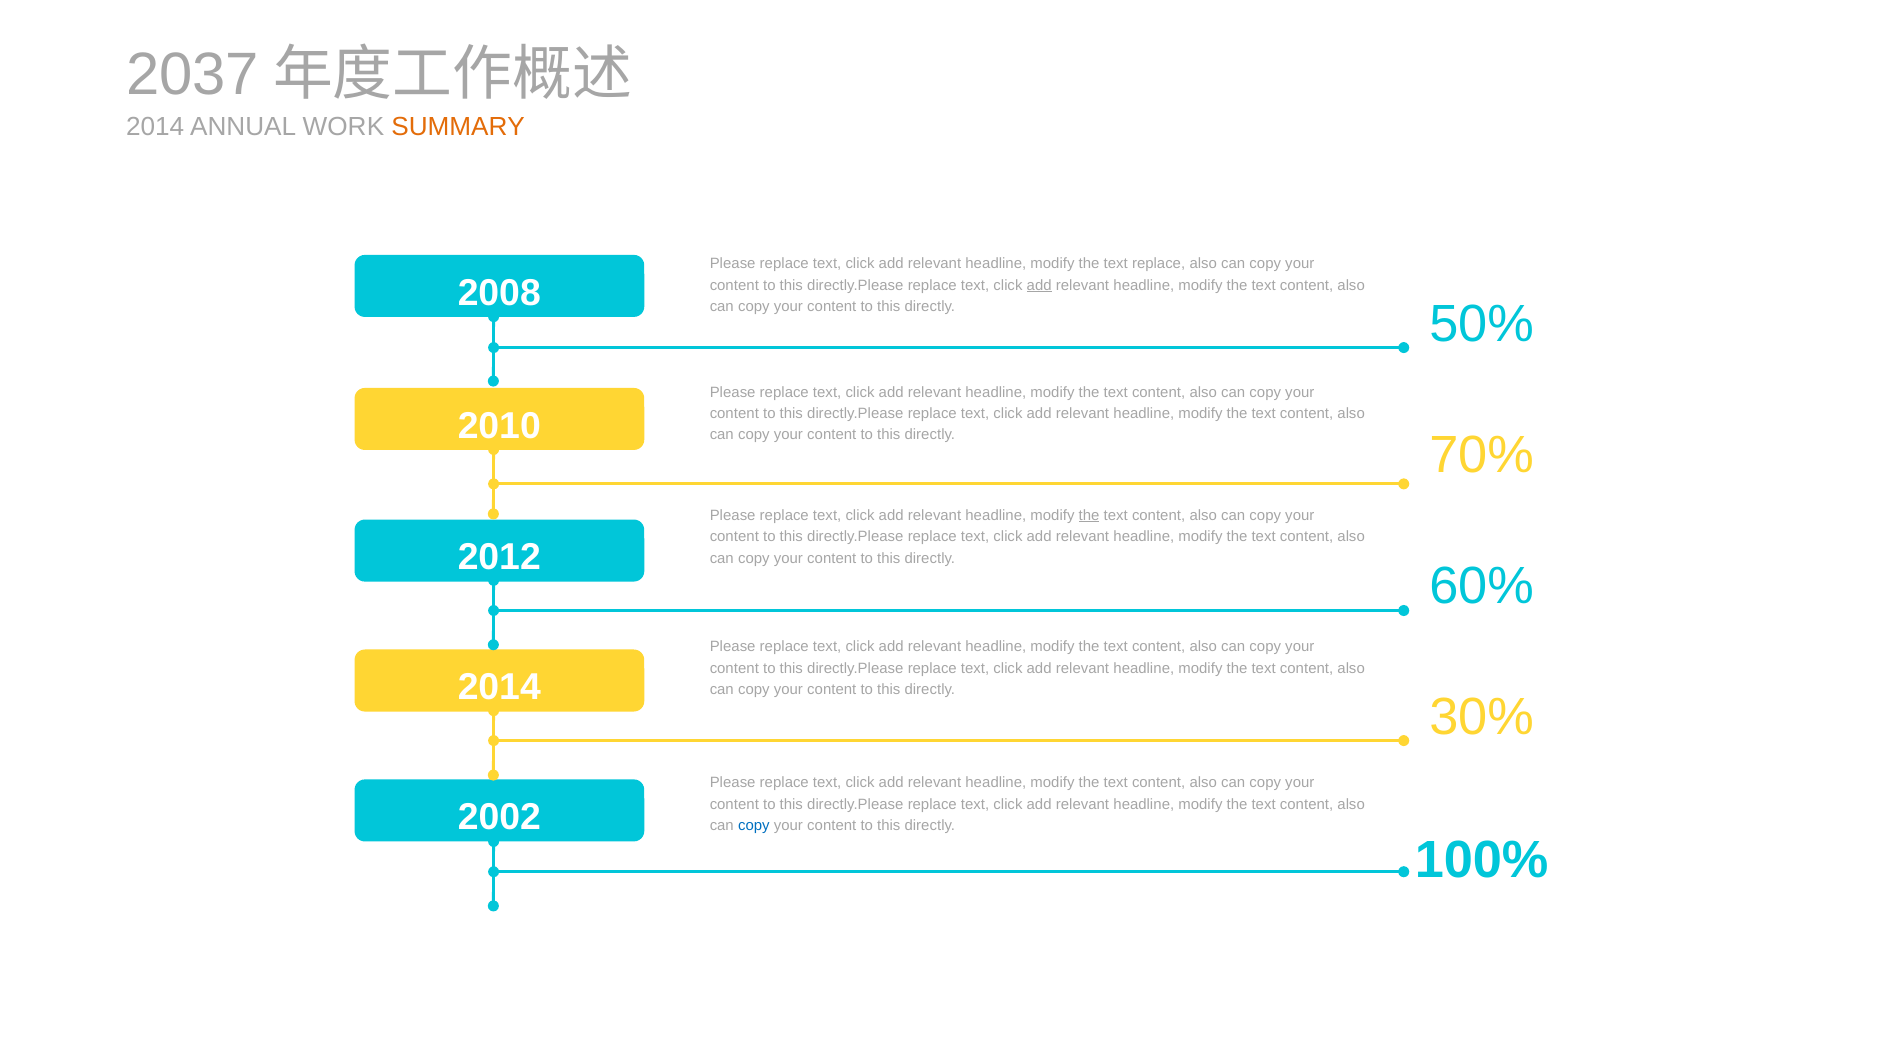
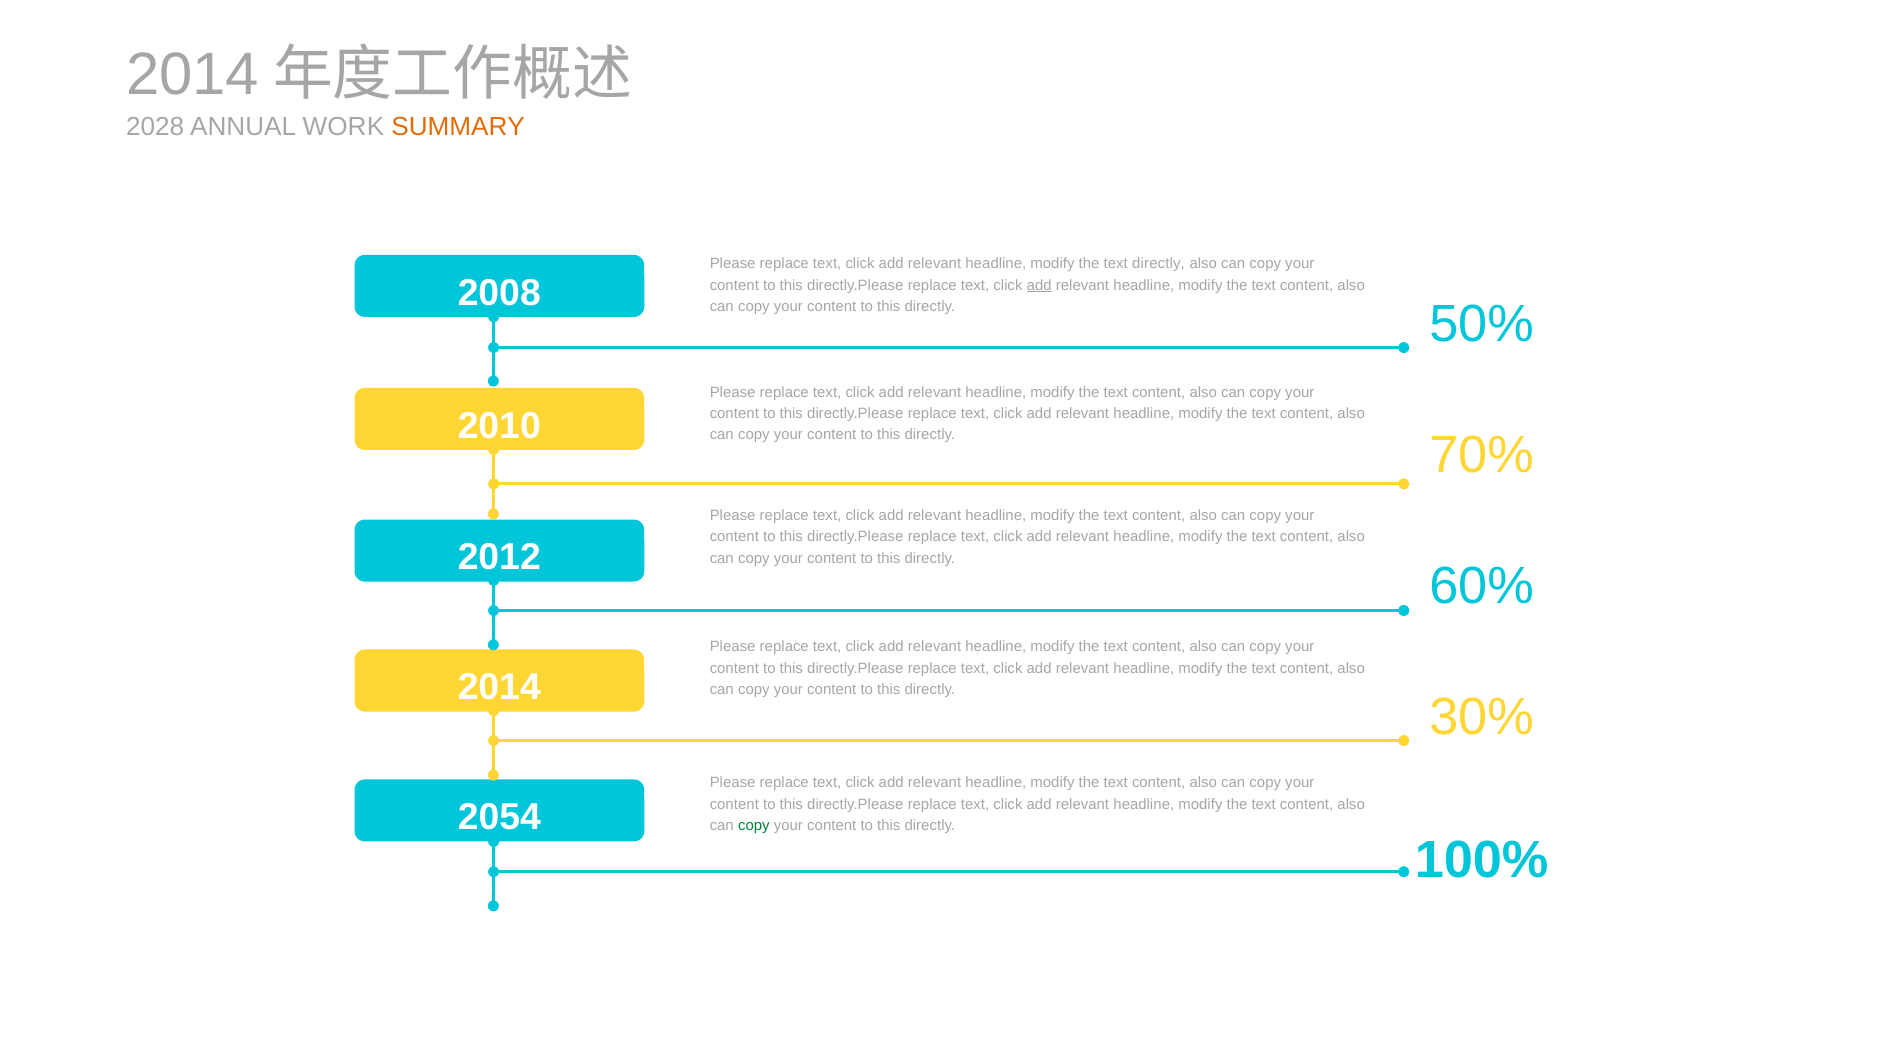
2037 at (192, 75): 2037 -> 2014
2014 at (155, 127): 2014 -> 2028
text replace: replace -> directly
the at (1089, 515) underline: present -> none
2002: 2002 -> 2054
copy at (754, 826) colour: blue -> green
